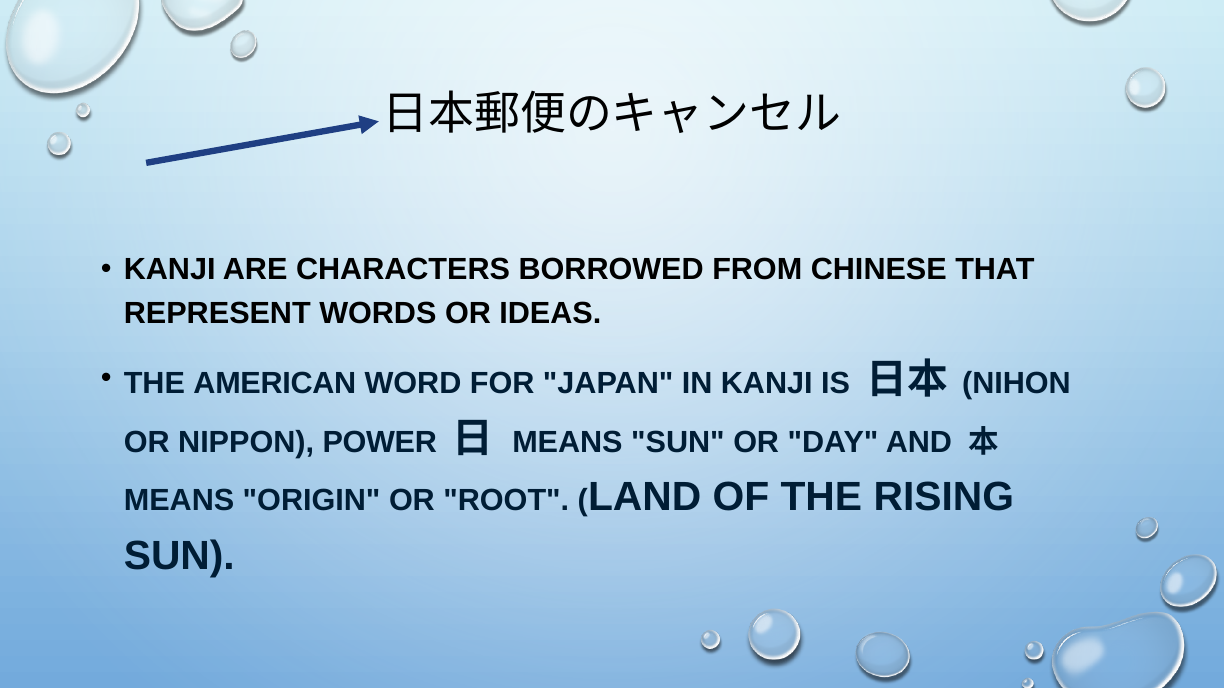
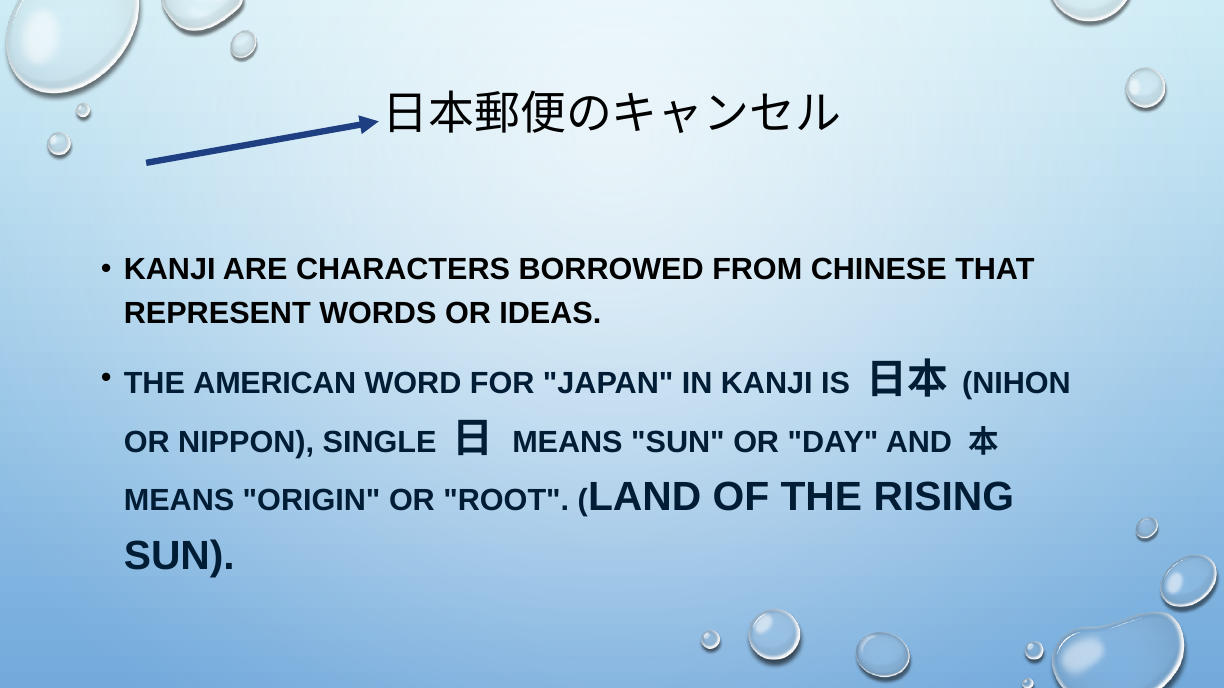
POWER: POWER -> SINGLE
